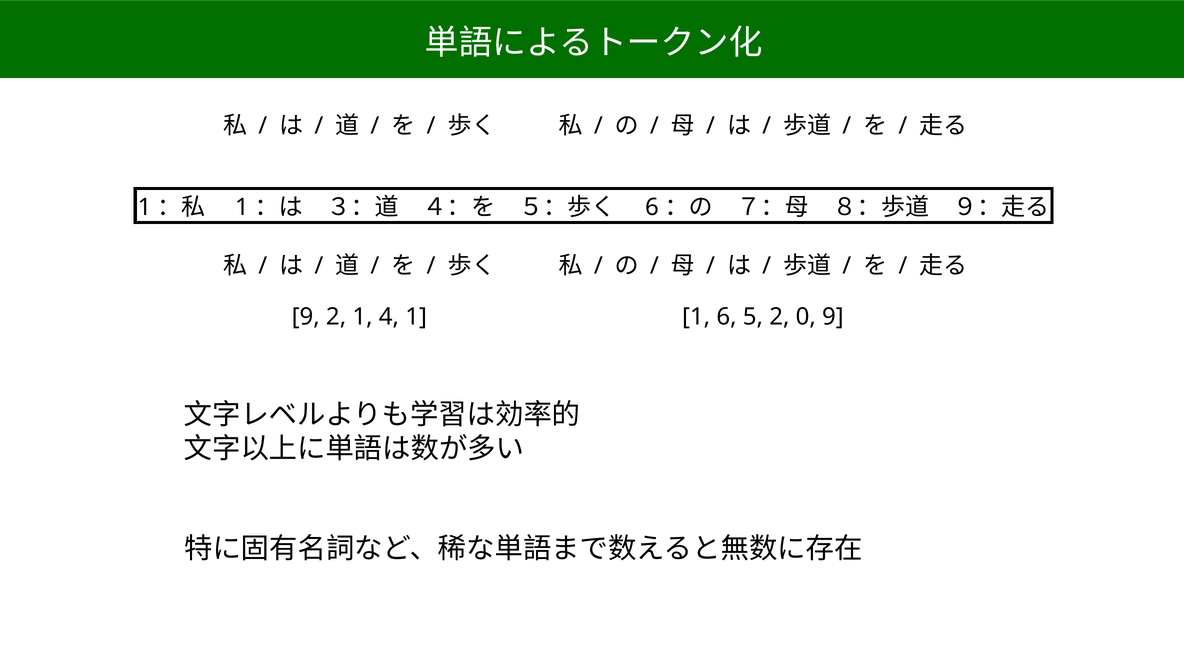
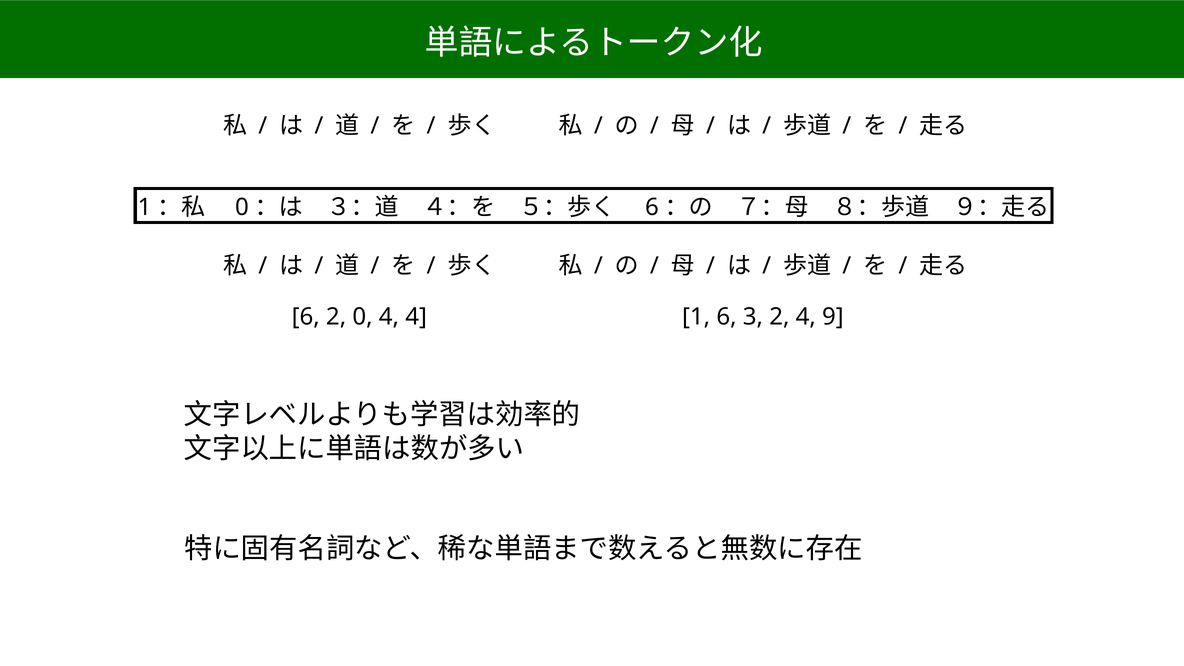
1 at (242, 207): 1 -> 0
9 at (306, 317): 9 -> 6
2 1: 1 -> 0
4 1: 1 -> 4
5: 5 -> 3
2 0: 0 -> 4
